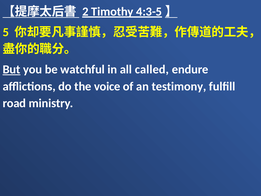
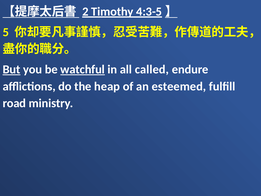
watchful underline: none -> present
voice: voice -> heap
testimony: testimony -> esteemed
